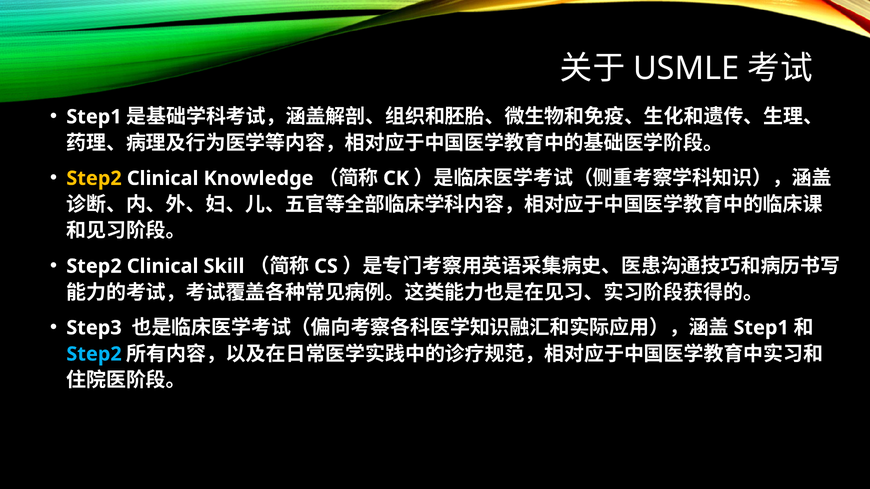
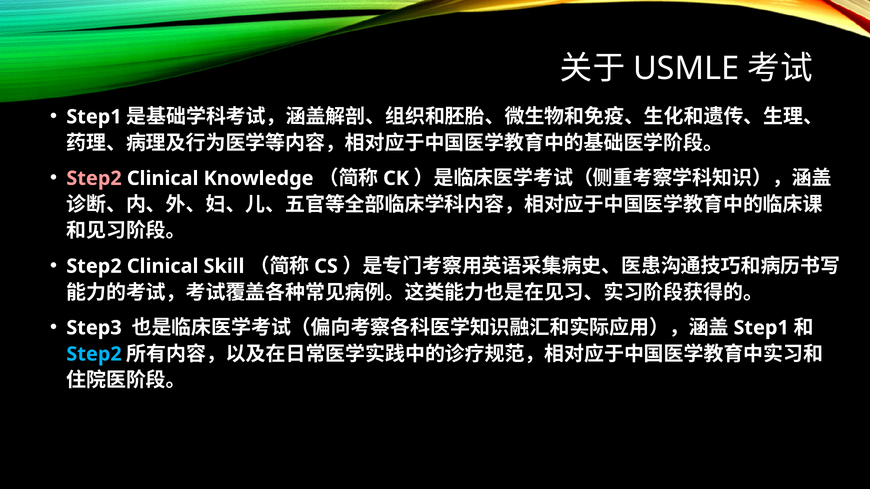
Step2 at (94, 178) colour: yellow -> pink
